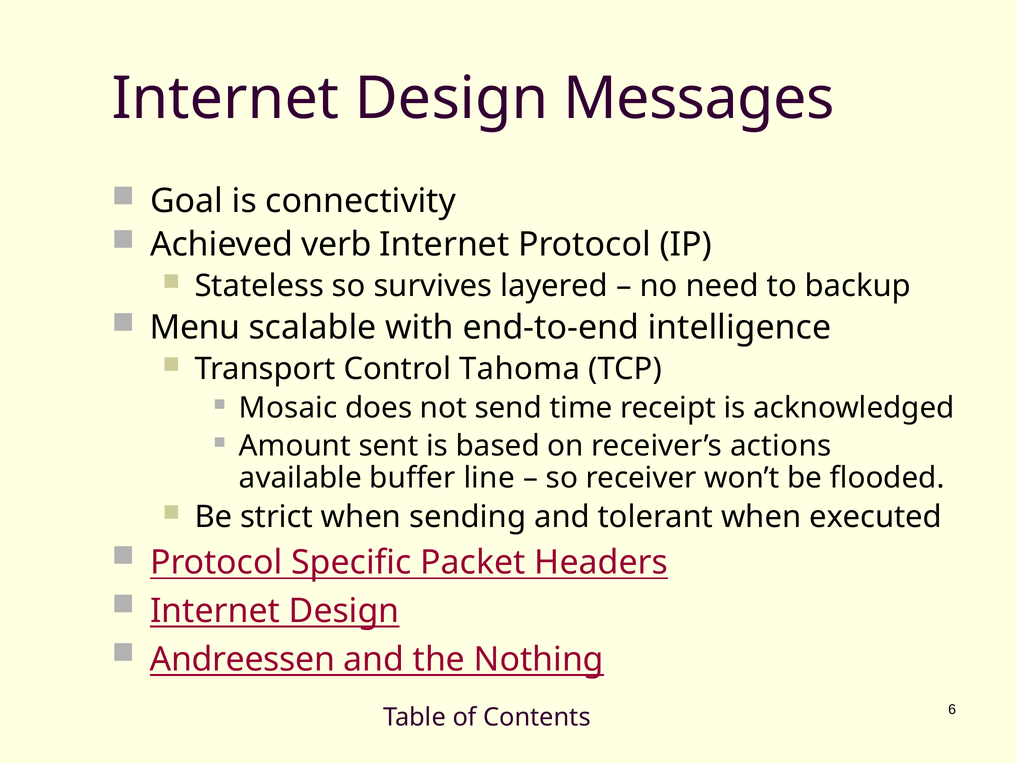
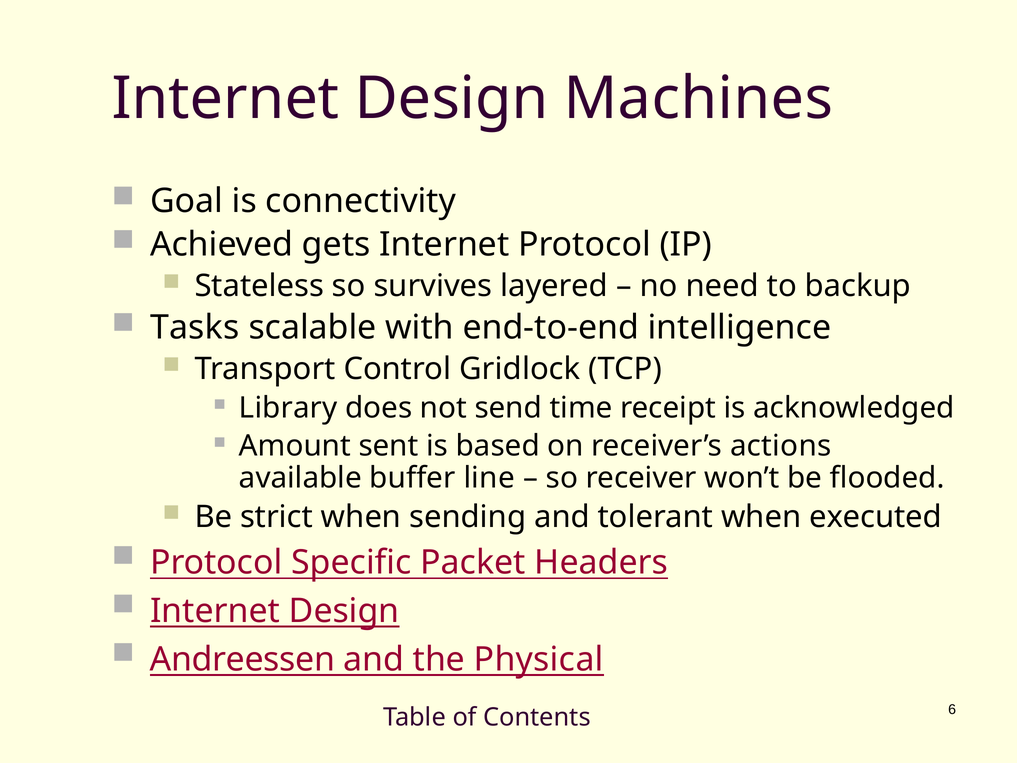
Messages: Messages -> Machines
verb: verb -> gets
Menu: Menu -> Tasks
Tahoma: Tahoma -> Gridlock
Mosaic: Mosaic -> Library
Nothing: Nothing -> Physical
